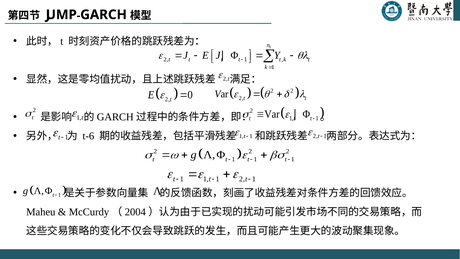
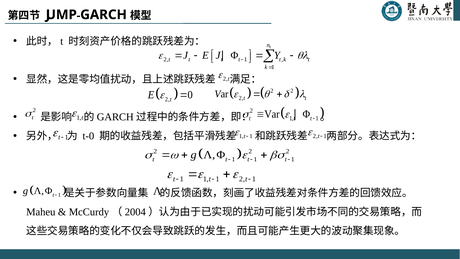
t-6: t-6 -> t-0
